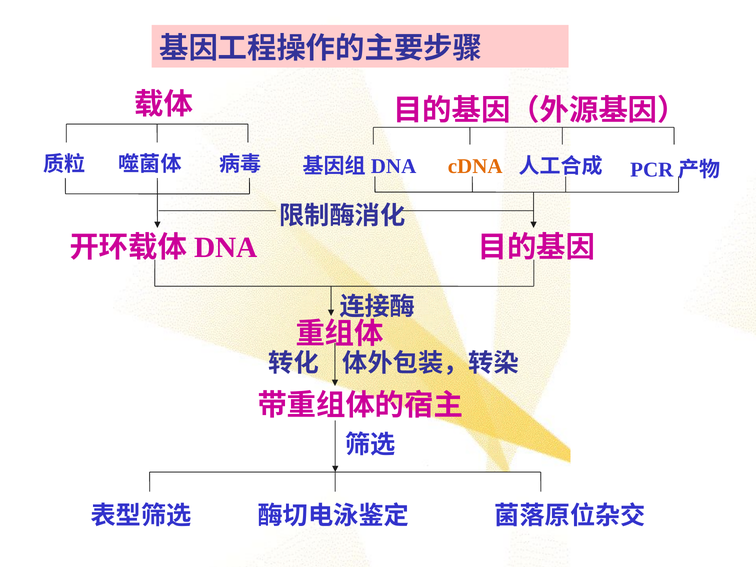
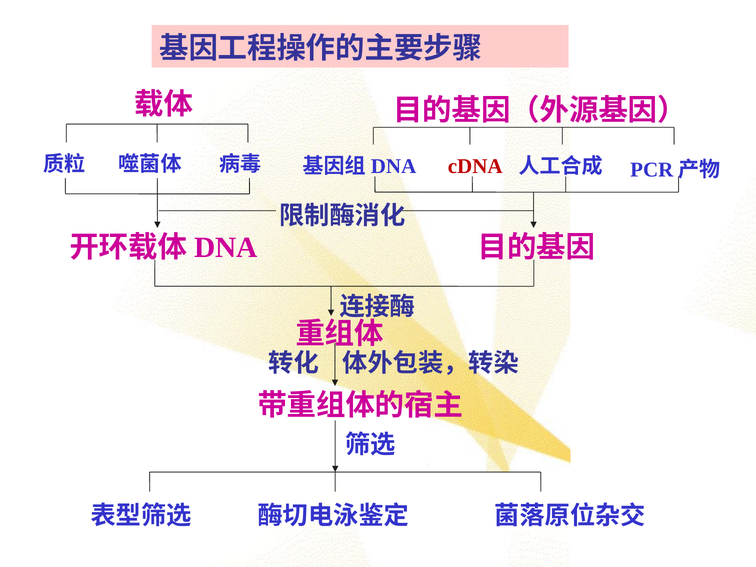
cDNA colour: orange -> red
